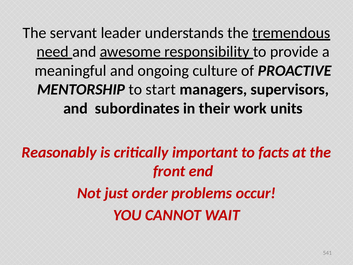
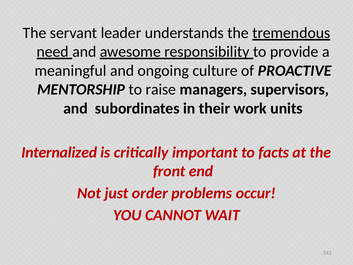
start: start -> raise
Reasonably: Reasonably -> Internalized
